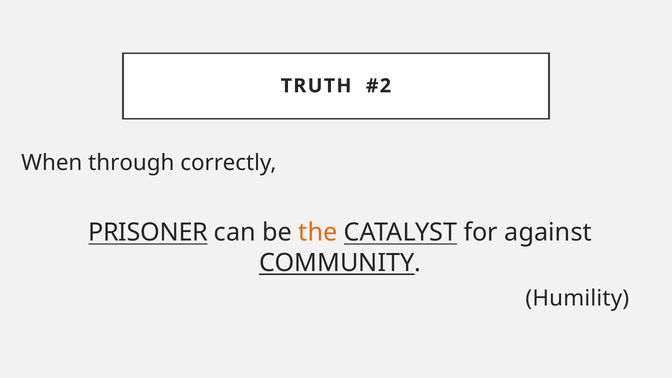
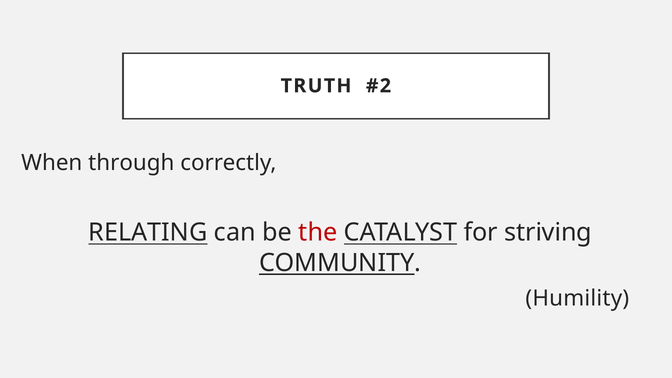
PRISONER: PRISONER -> RELATING
the colour: orange -> red
against: against -> striving
